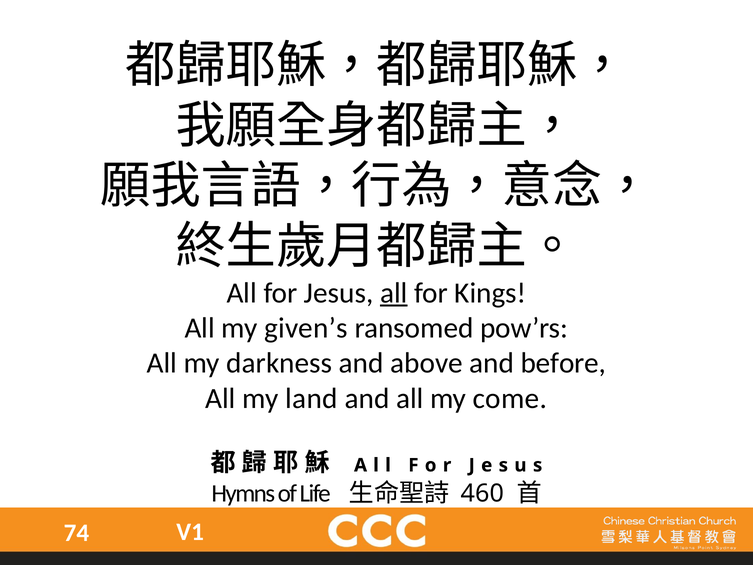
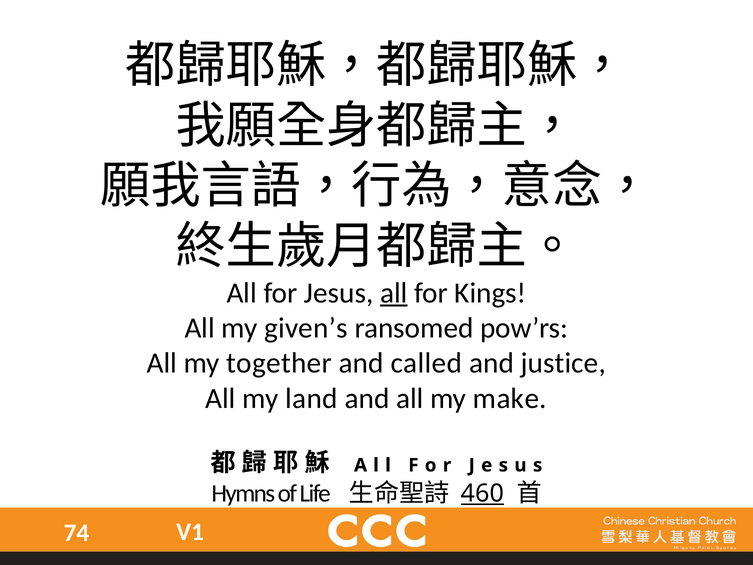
darkness: darkness -> together
above: above -> called
before: before -> justice
come: come -> make
460 underline: none -> present
